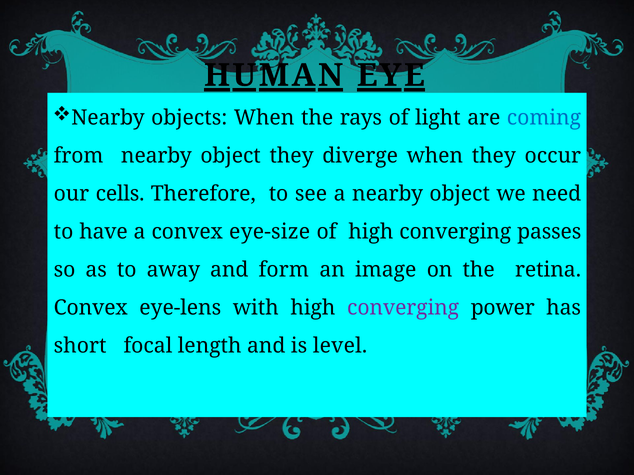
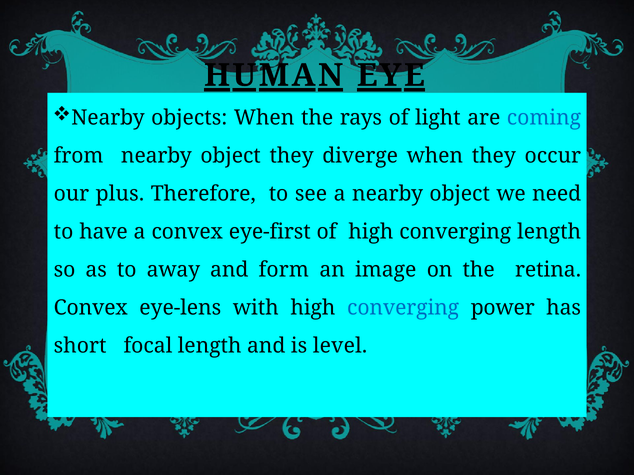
cells: cells -> plus
eye-size: eye-size -> eye-first
converging passes: passes -> length
converging at (403, 308) colour: purple -> blue
